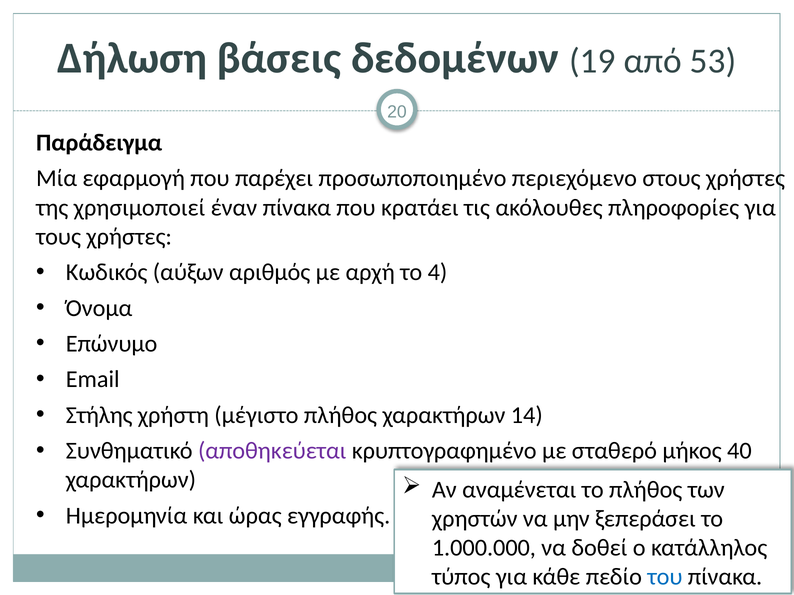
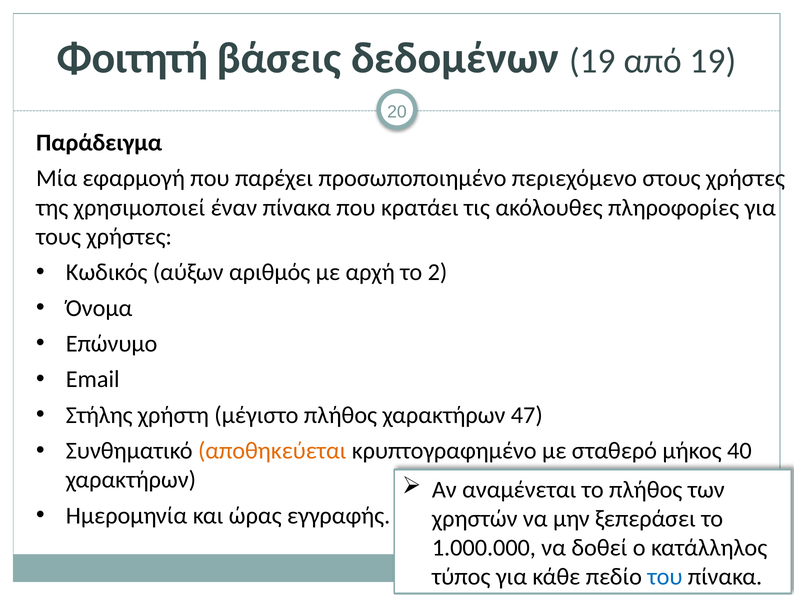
Δήλωση: Δήλωση -> Φοιτητή
από 53: 53 -> 19
4: 4 -> 2
14: 14 -> 47
αποθηκεύεται colour: purple -> orange
